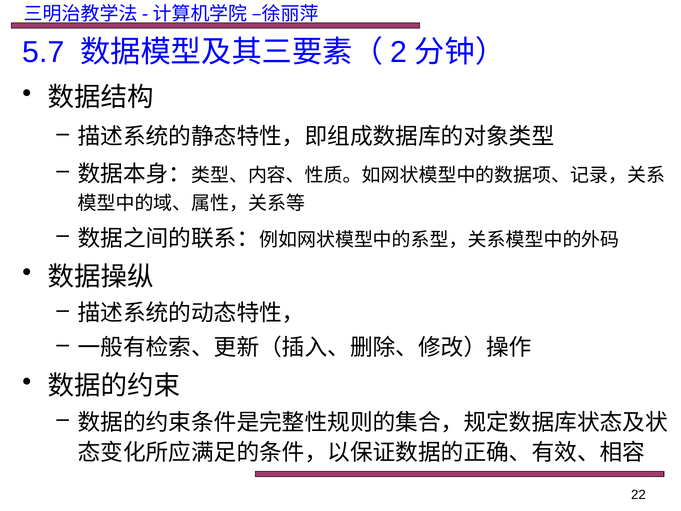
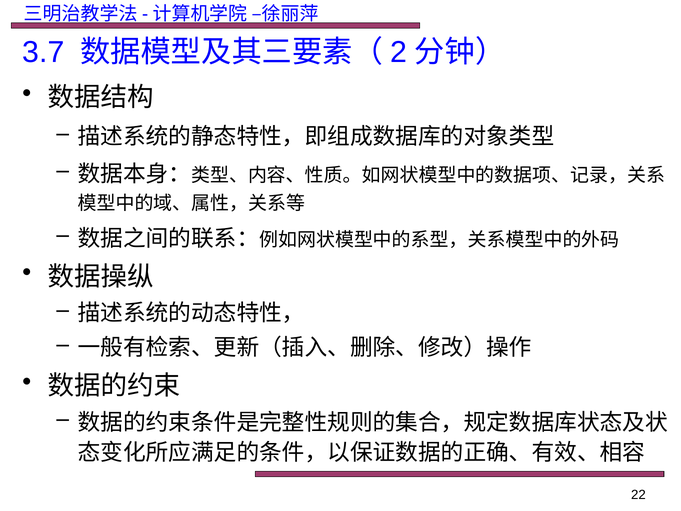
5.7: 5.7 -> 3.7
